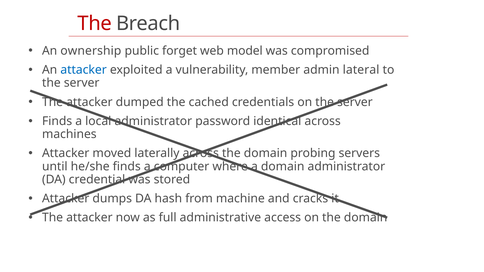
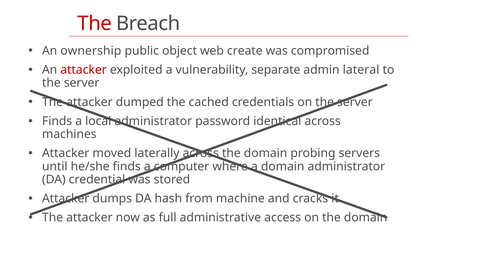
forget: forget -> object
model: model -> create
attacker at (84, 70) colour: blue -> red
member: member -> separate
